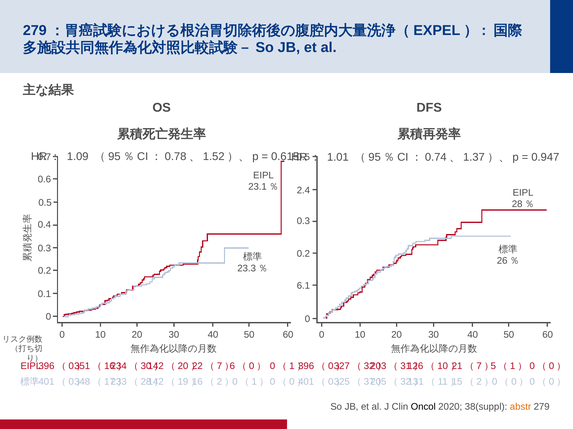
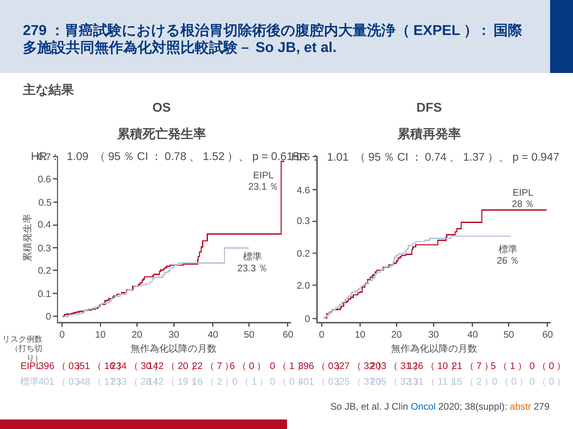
2.4: 2.4 -> 4.6
6.1: 6.1 -> 2.0
Oncol colour: black -> blue
